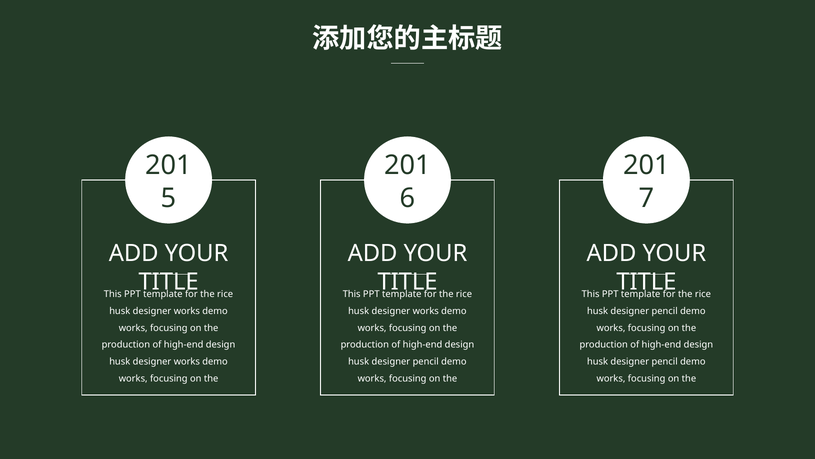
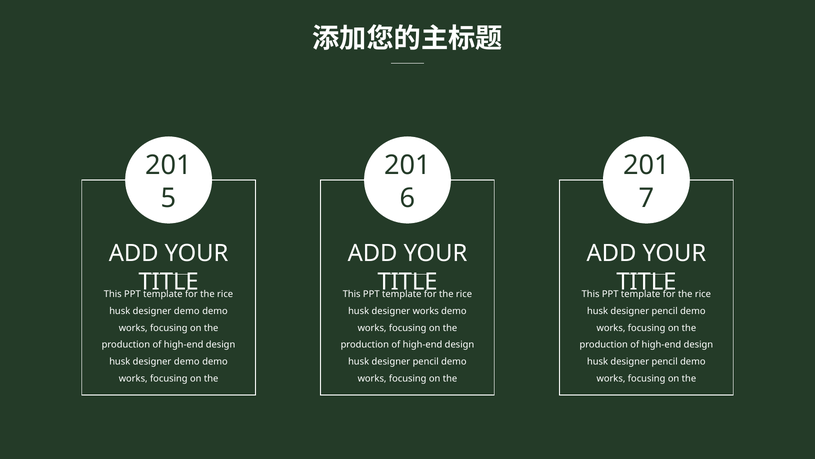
works at (187, 311): works -> demo
works at (187, 361): works -> demo
